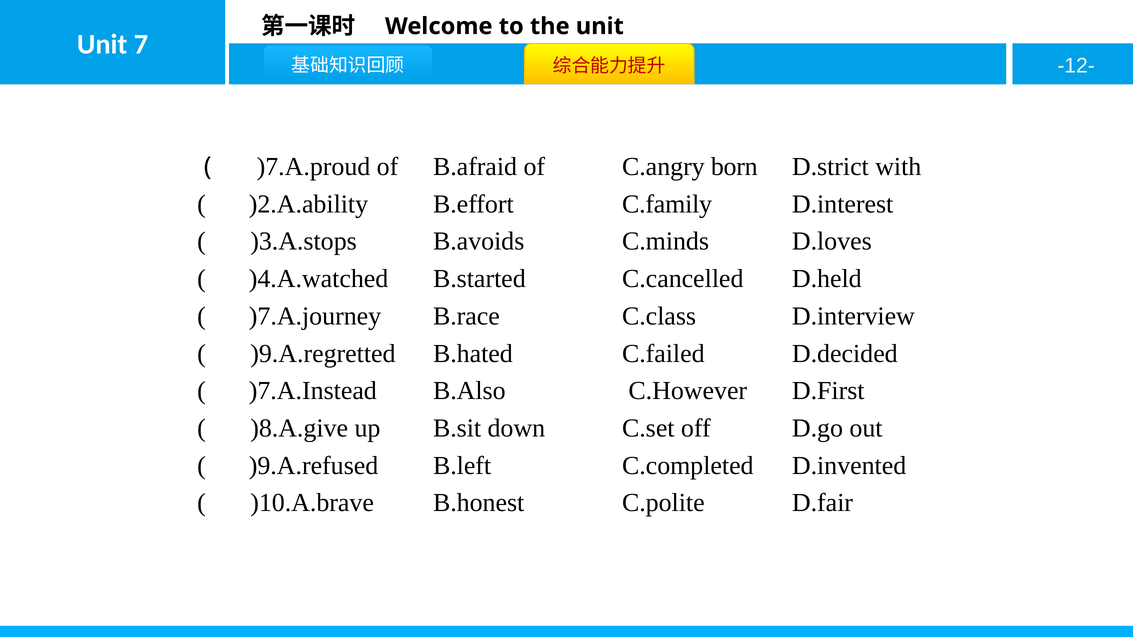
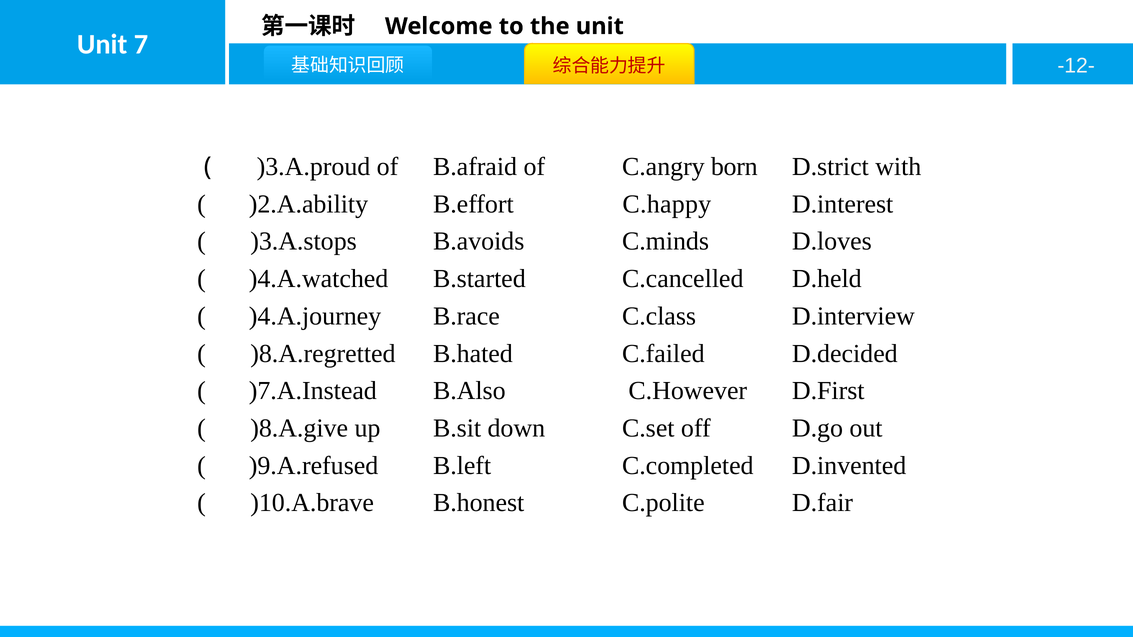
)7.A.proud: )7.A.proud -> )3.A.proud
C.family: C.family -> C.happy
)7.A.journey: )7.A.journey -> )4.A.journey
)9.A.regretted: )9.A.regretted -> )8.A.regretted
